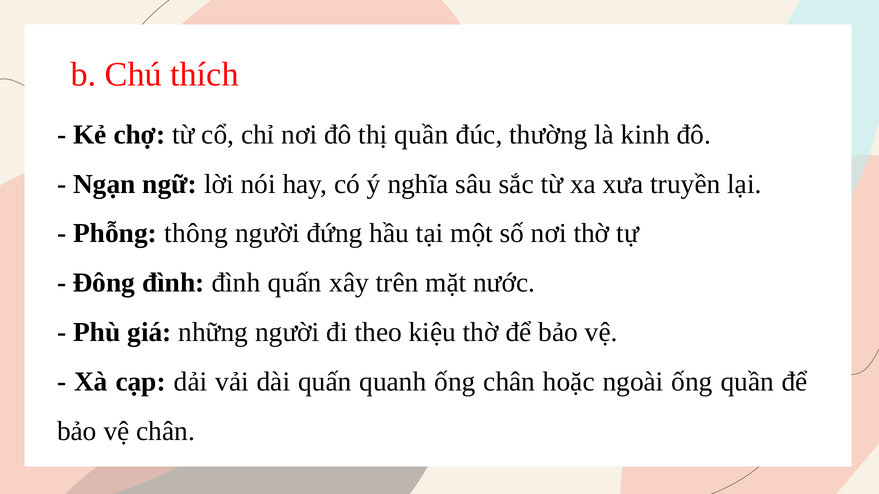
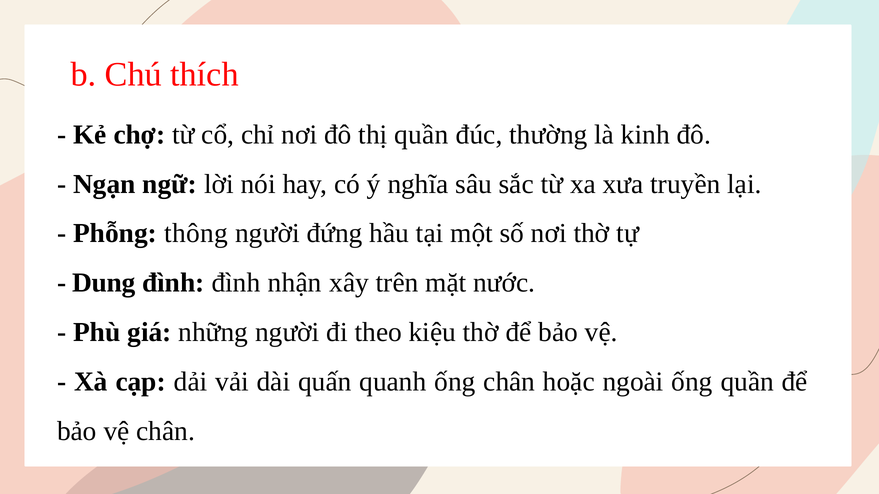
Đông: Đông -> Dung
đình quấn: quấn -> nhận
